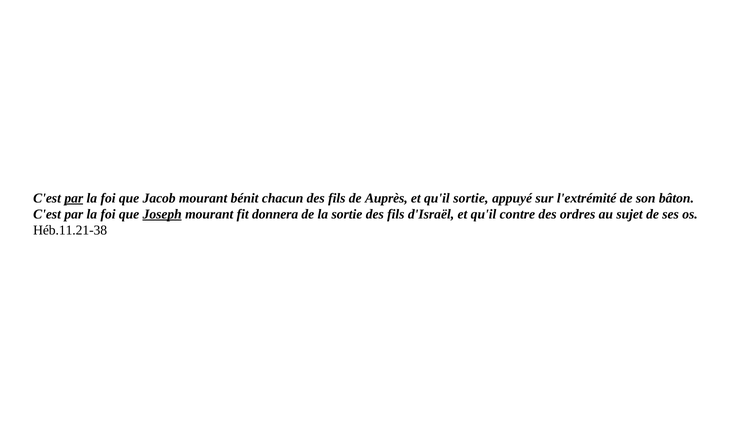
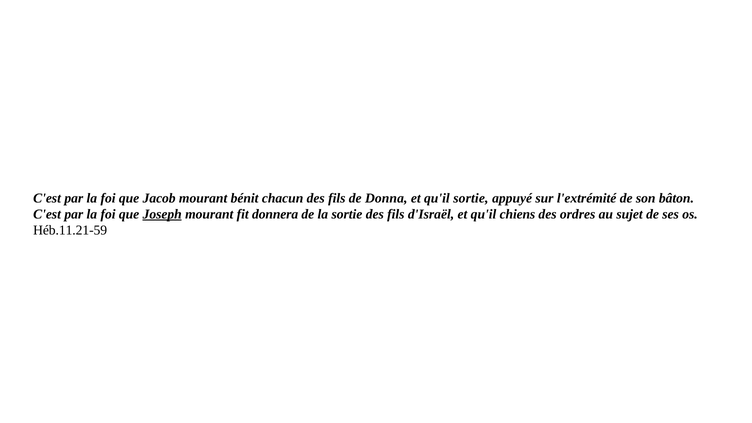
par at (74, 198) underline: present -> none
Auprès: Auprès -> Donna
contre: contre -> chiens
Héb.11.21-38: Héb.11.21-38 -> Héb.11.21-59
